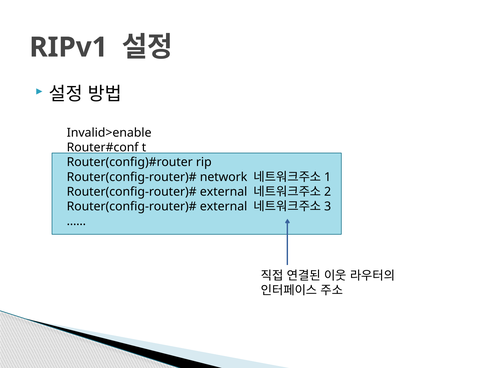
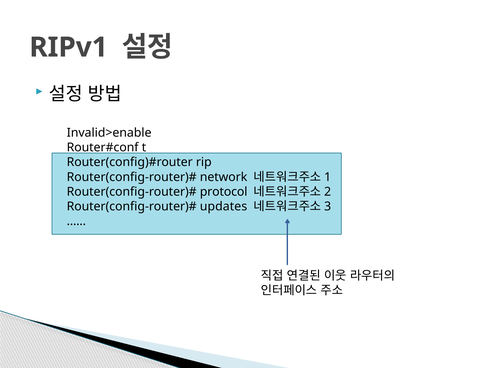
external at (224, 191): external -> protocol
external at (224, 206): external -> updates
